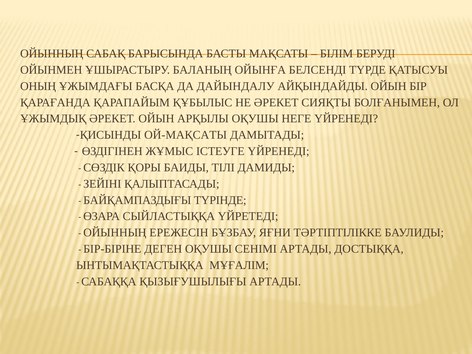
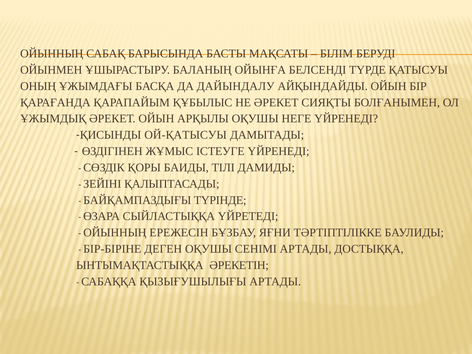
ОЙ-МАҚСАТЫ: ОЙ-МАҚСАТЫ -> ОЙ-ҚАТЫСУЫ
МҰҒАЛІМ: МҰҒАЛІМ -> ӘРЕКЕТІН
